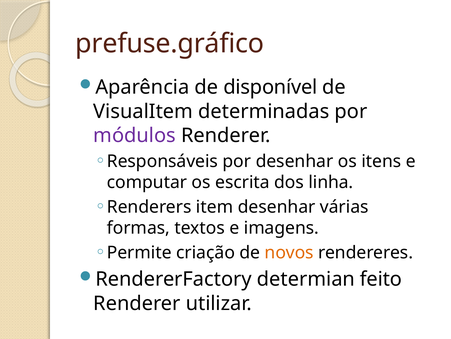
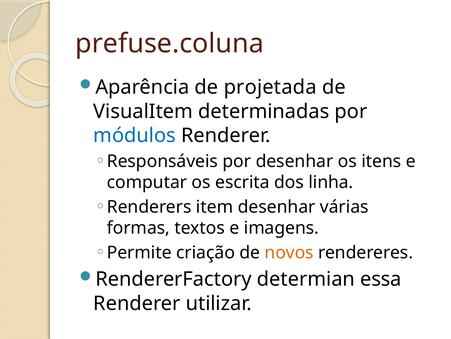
prefuse.gráfico: prefuse.gráfico -> prefuse.coluna
disponível: disponível -> projetada
módulos colour: purple -> blue
feito: feito -> essa
